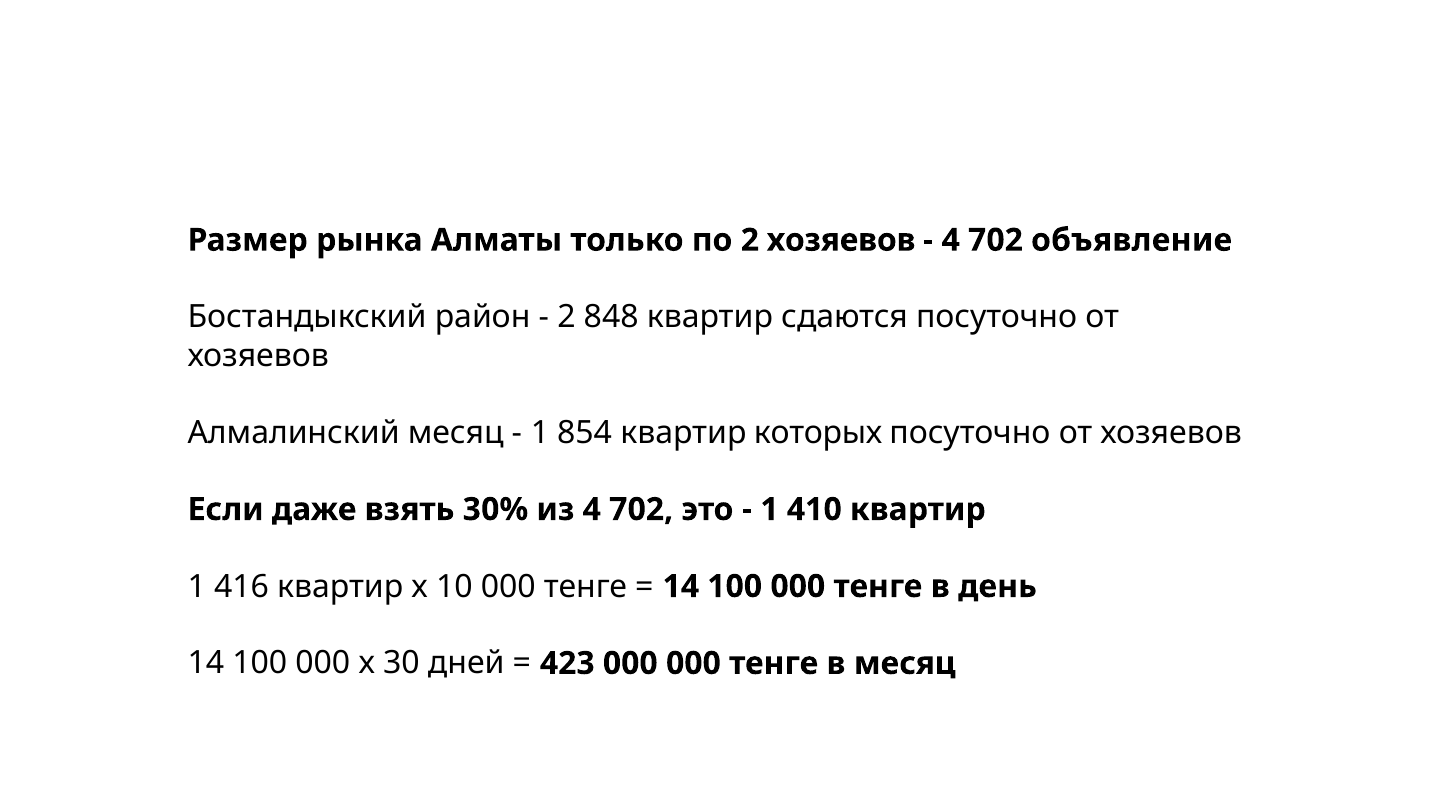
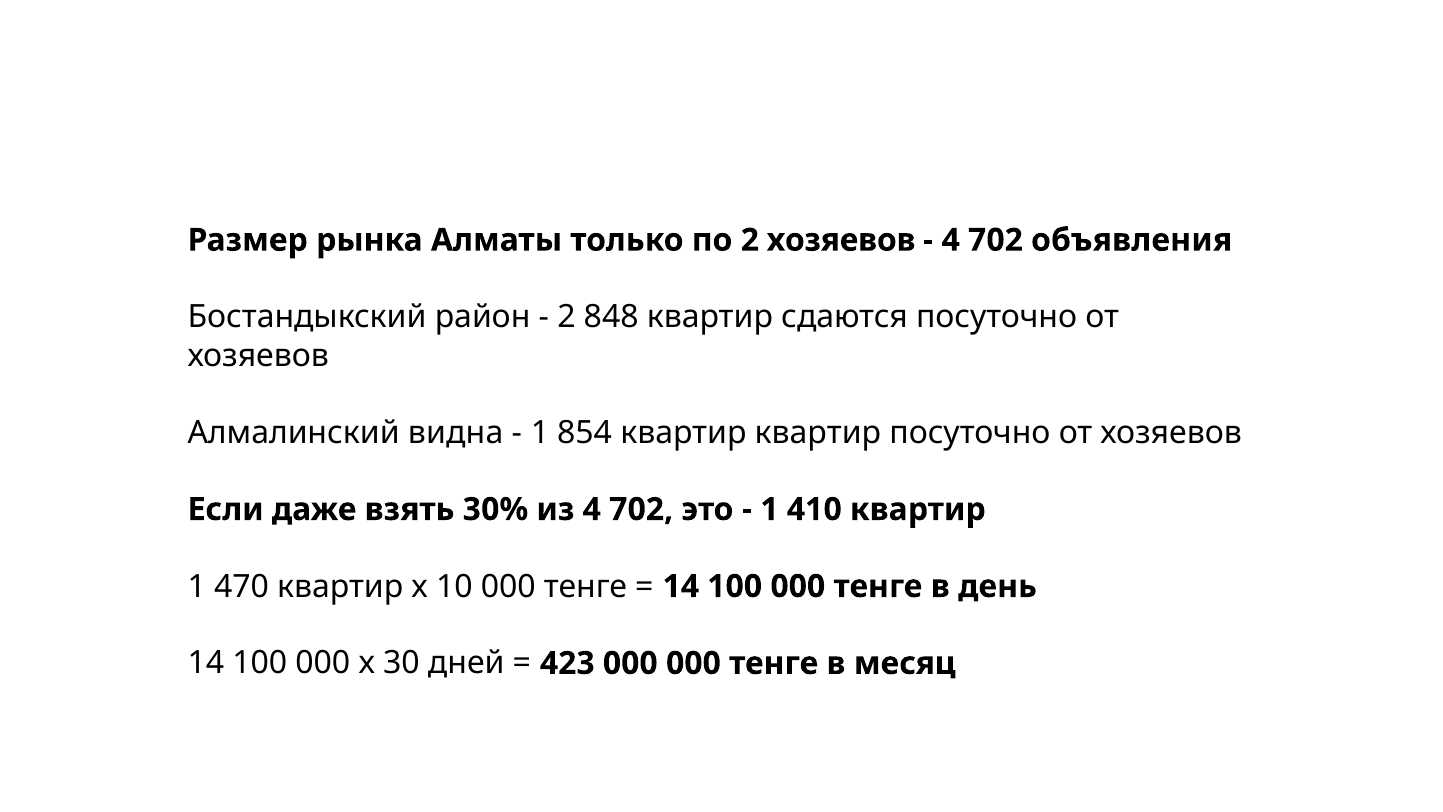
объявление: объявление -> объявления
Алмалинский месяц: месяц -> видна
квартир которых: которых -> квартир
416: 416 -> 470
